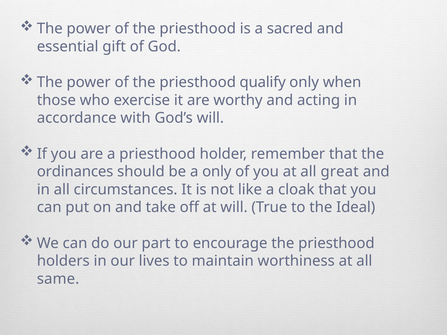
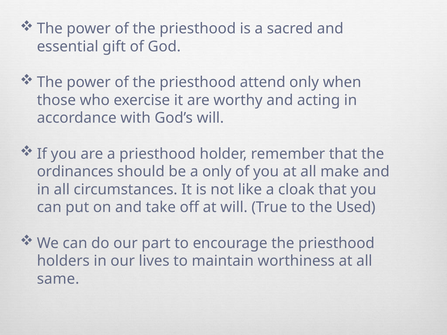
qualify: qualify -> attend
great: great -> make
Ideal: Ideal -> Used
